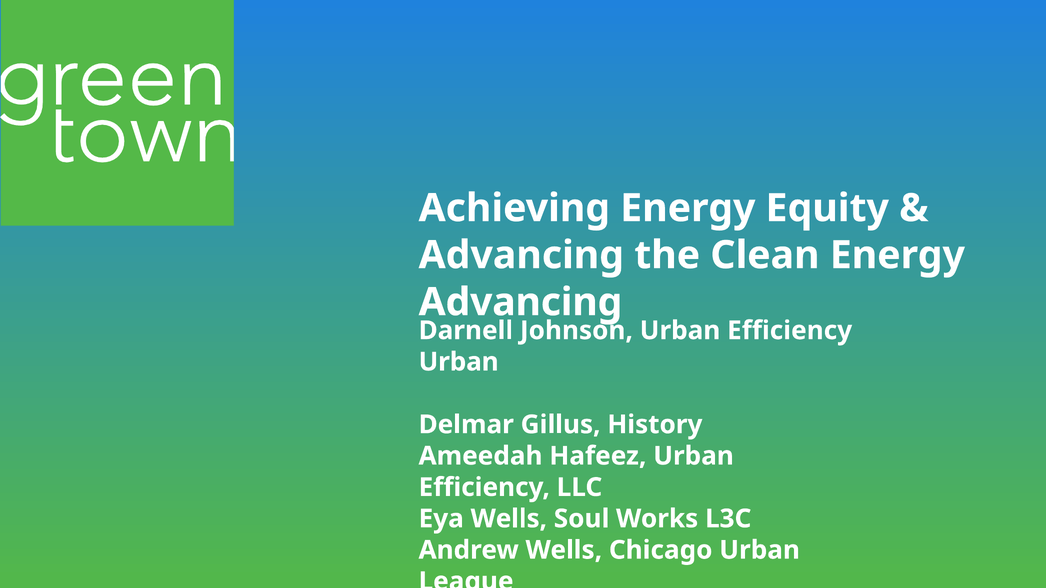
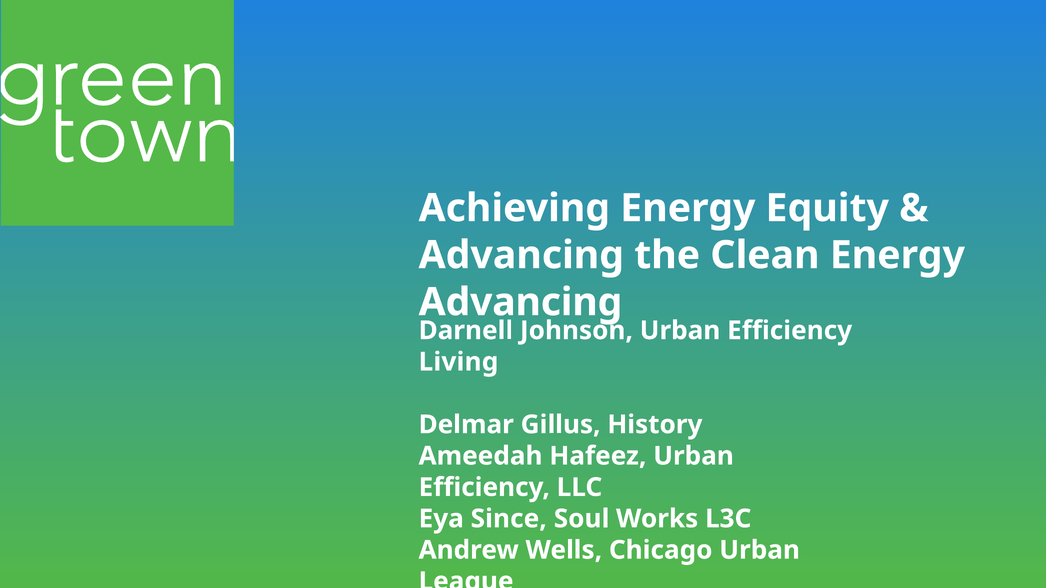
Urban at (459, 362): Urban -> Living
Eya Wells: Wells -> Since
